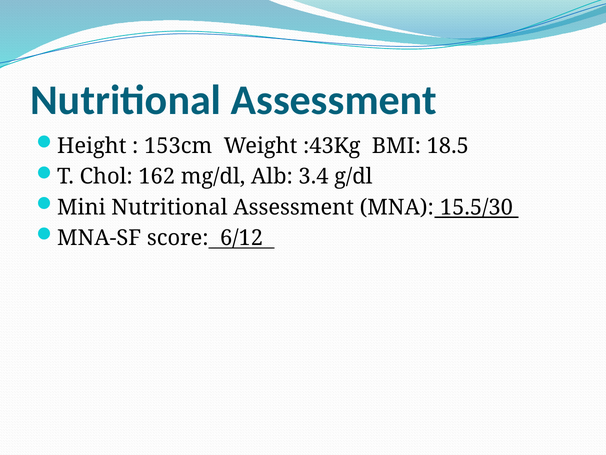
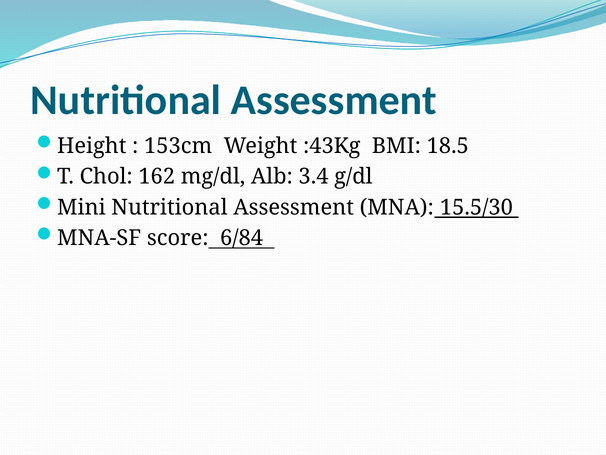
6/12: 6/12 -> 6/84
